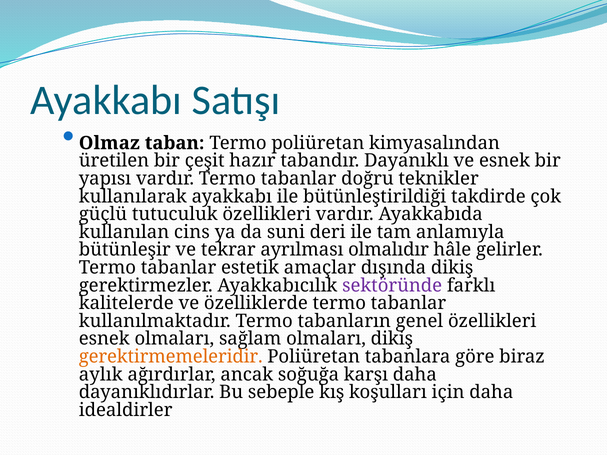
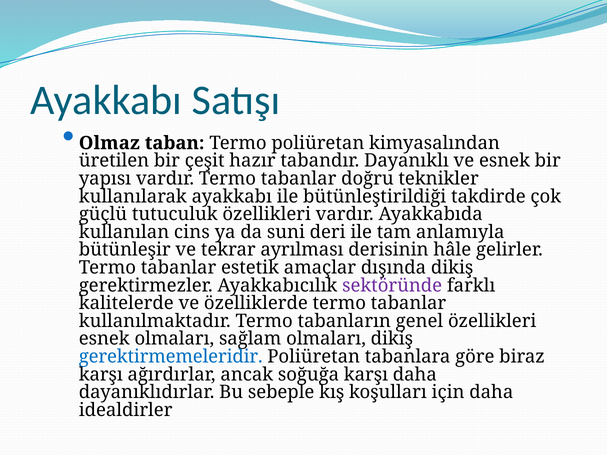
olmalıdır: olmalıdır -> derisinin
gerektirmemeleridir colour: orange -> blue
aylık at (101, 375): aylık -> karşı
